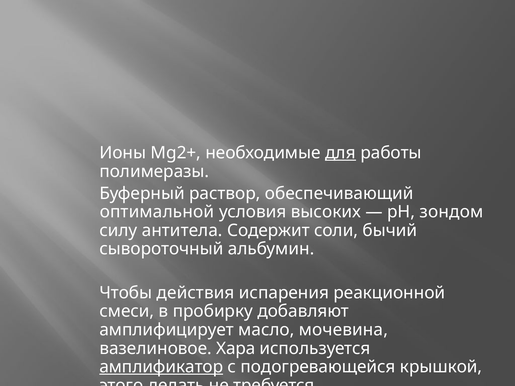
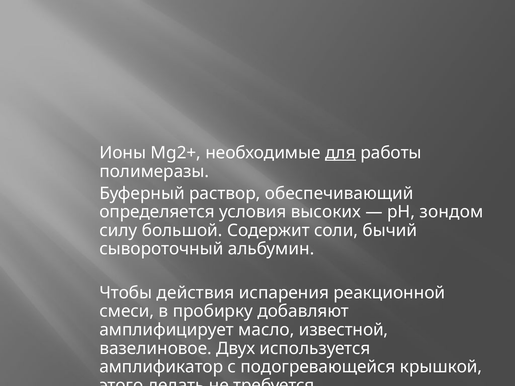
оптимальной: оптимальной -> определяется
антитела: антитела -> большой
мочевина: мочевина -> известной
Хара: Хара -> Двух
амплификатор underline: present -> none
